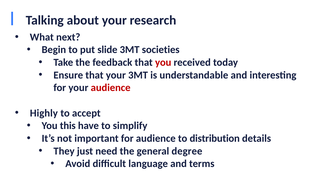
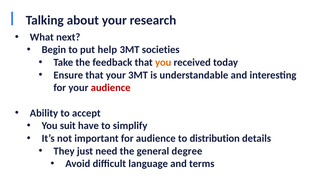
slide: slide -> help
you at (163, 62) colour: red -> orange
Highly: Highly -> Ability
this: this -> suit
